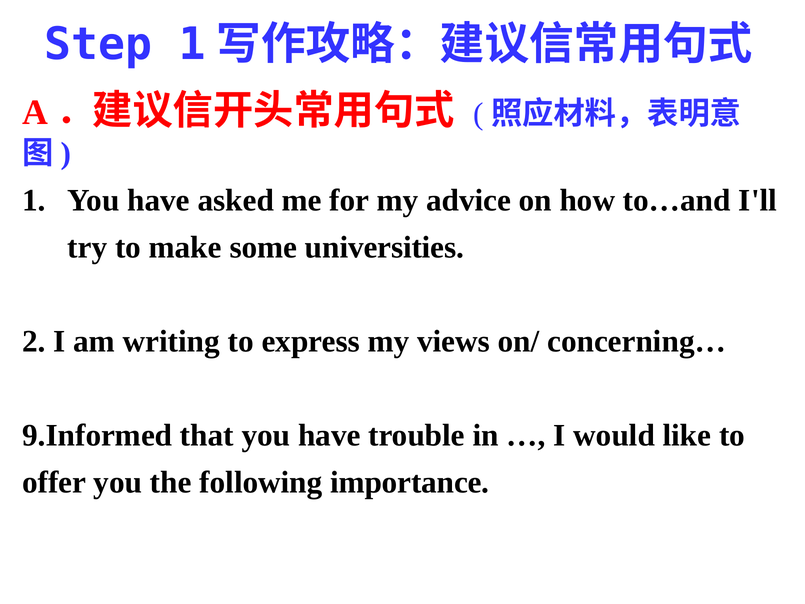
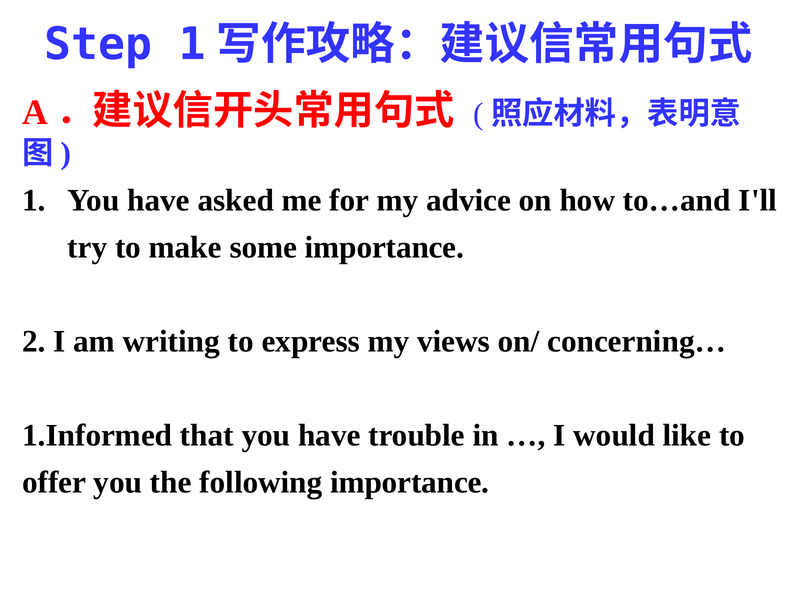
some universities: universities -> importance
9.Informed: 9.Informed -> 1.Informed
